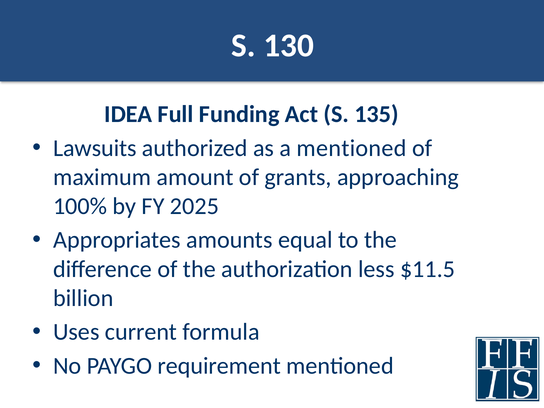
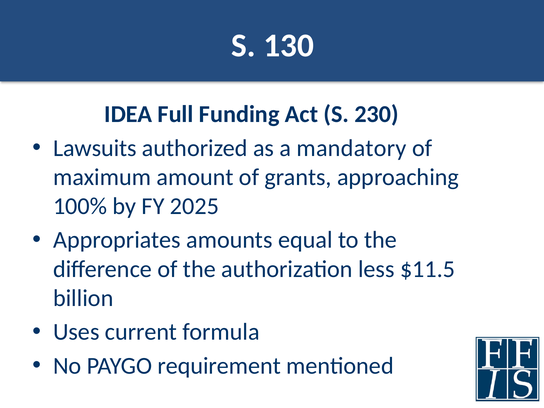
135: 135 -> 230
a mentioned: mentioned -> mandatory
